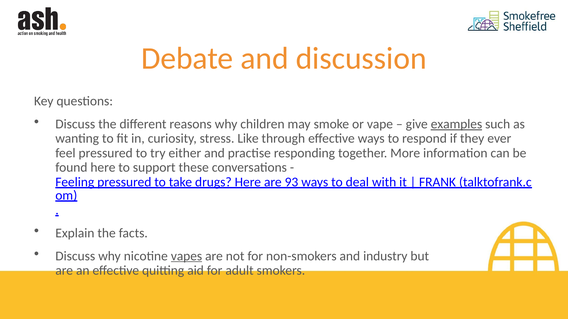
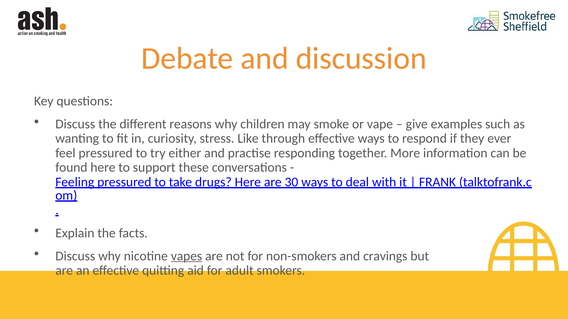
examples underline: present -> none
93: 93 -> 30
industry: industry -> cravings
